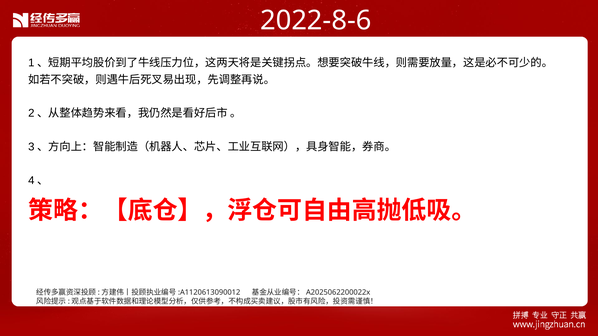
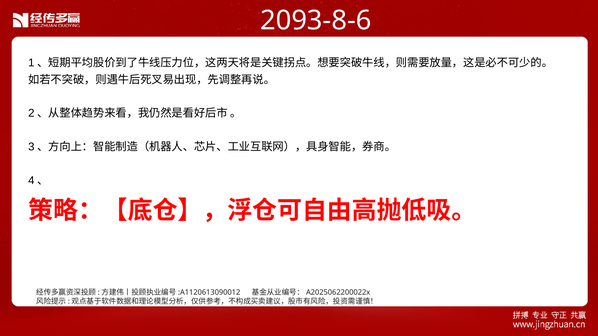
2022-8-6: 2022-8-6 -> 2093-8-6
